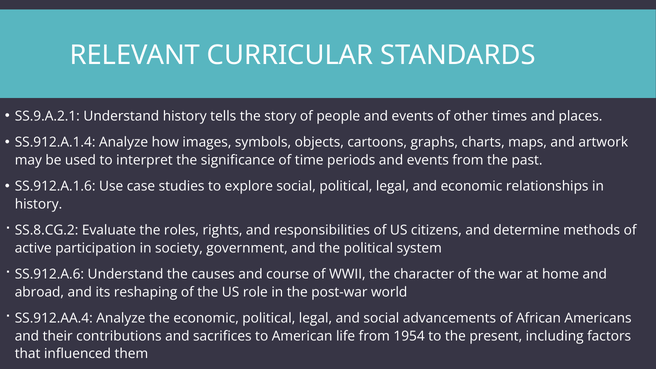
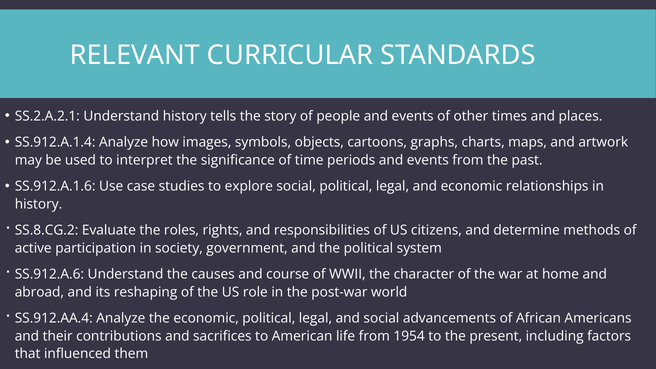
SS.9.A.2.1: SS.9.A.2.1 -> SS.2.A.2.1
